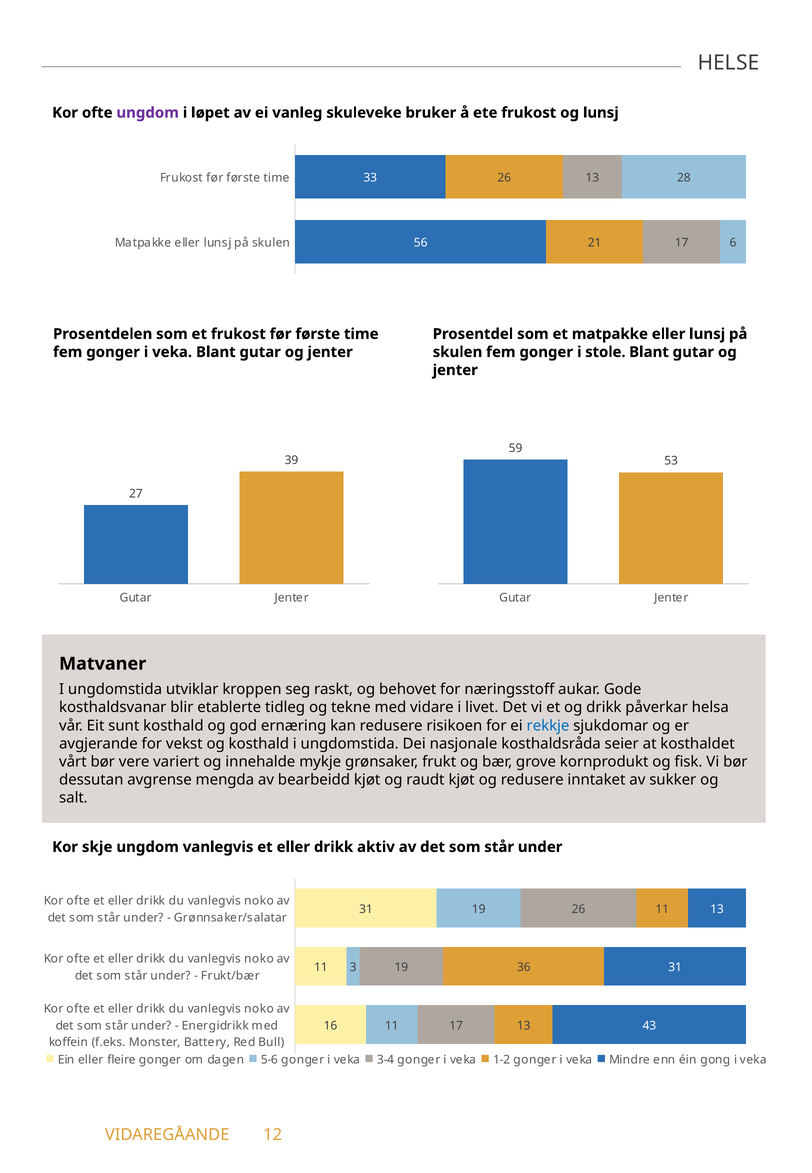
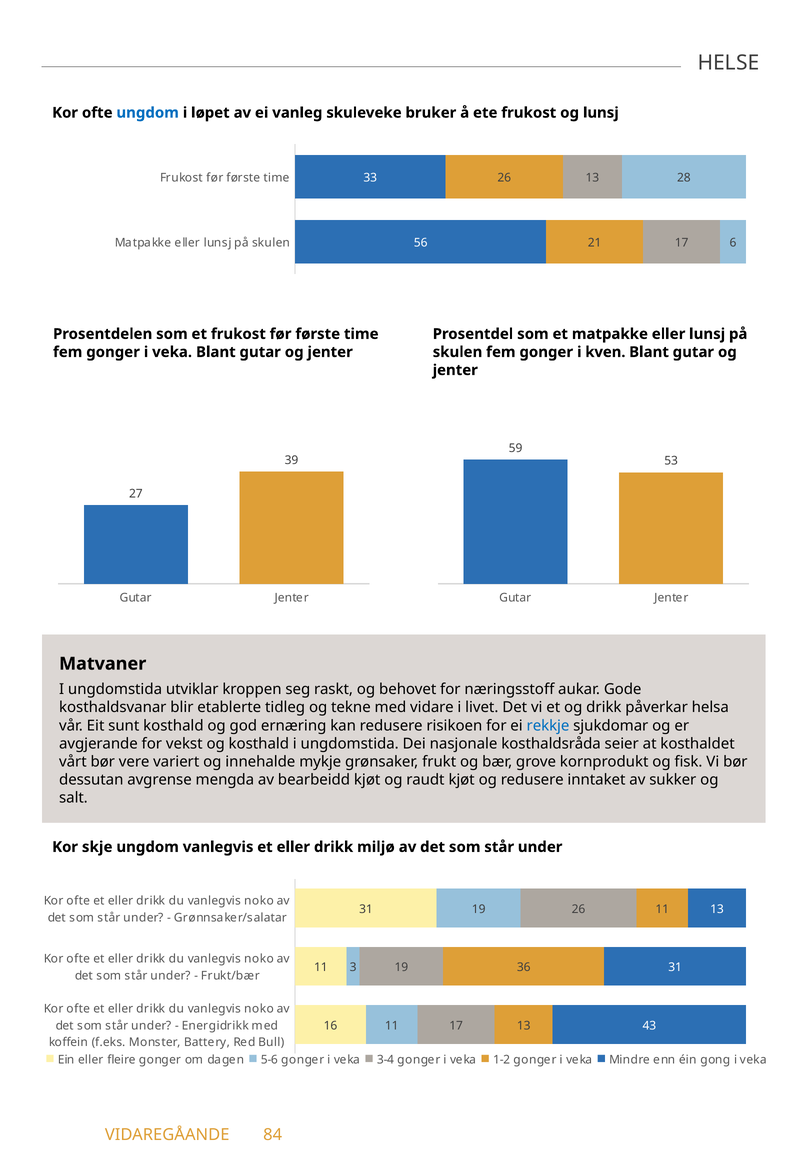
ungdom at (148, 113) colour: purple -> blue
stole: stole -> kven
aktiv: aktiv -> miljø
12: 12 -> 84
